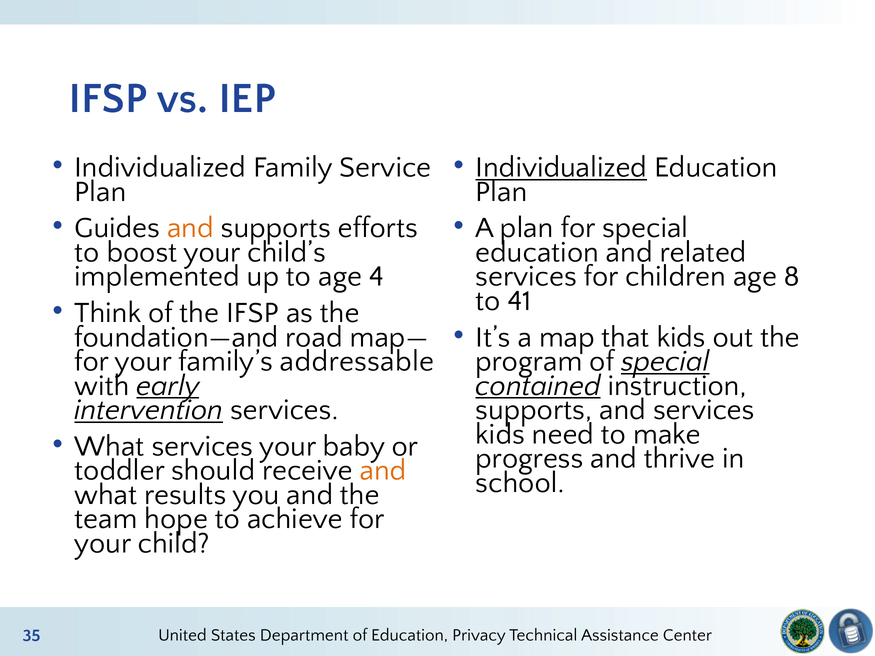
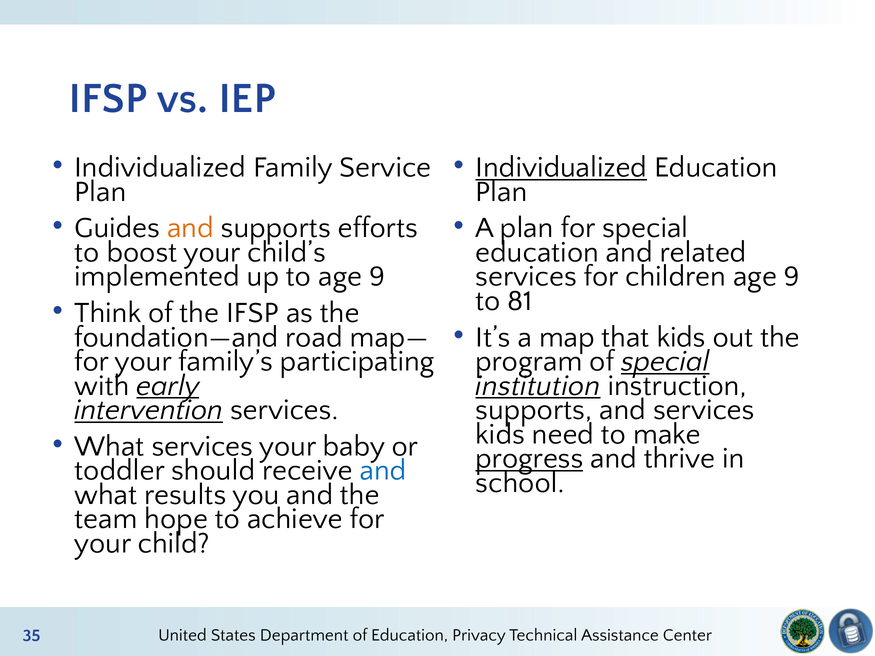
to age 4: 4 -> 9
children age 8: 8 -> 9
41: 41 -> 81
addressable: addressable -> participating
contained: contained -> institution
progress underline: none -> present
and at (383, 471) colour: orange -> blue
